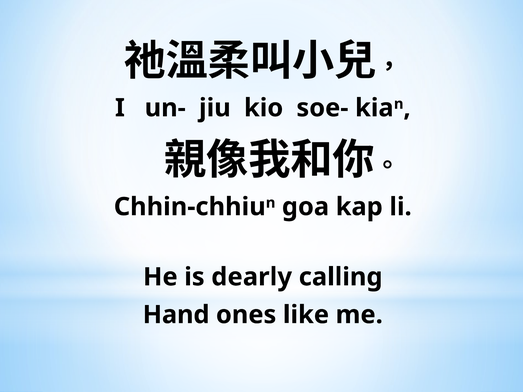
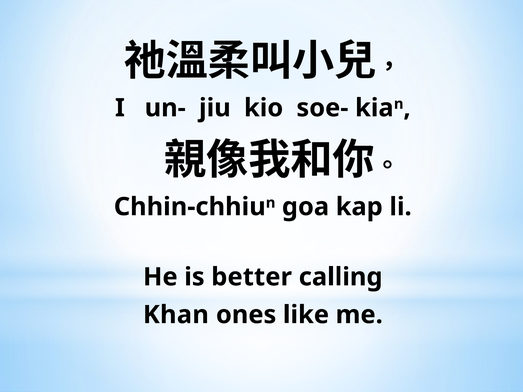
dearly: dearly -> better
Hand: Hand -> Khan
